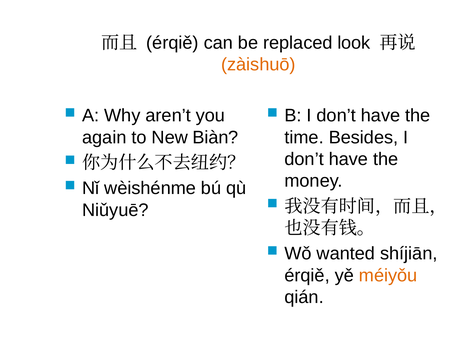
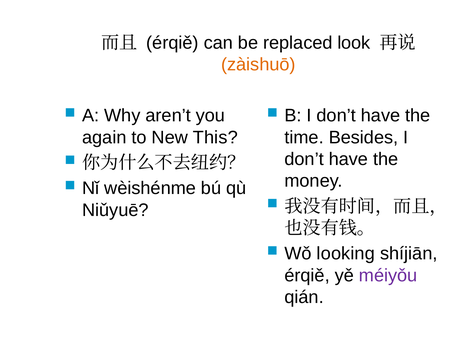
Biàn: Biàn -> This
wanted: wanted -> looking
méiyǒu colour: orange -> purple
